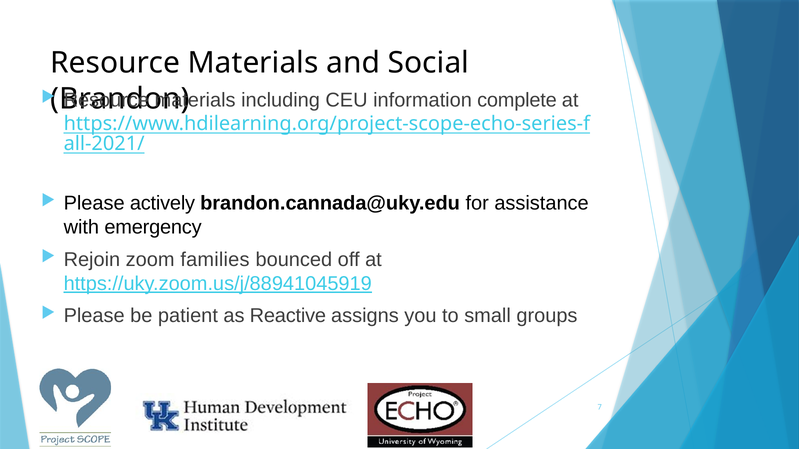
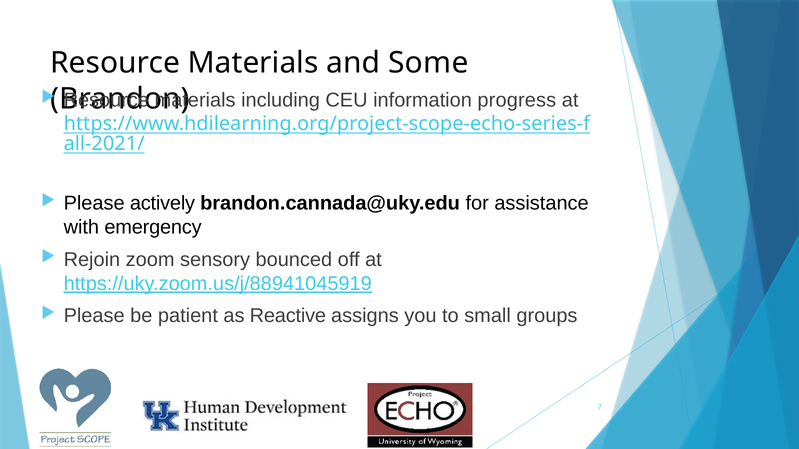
Social: Social -> Some
complete: complete -> progress
families: families -> sensory
